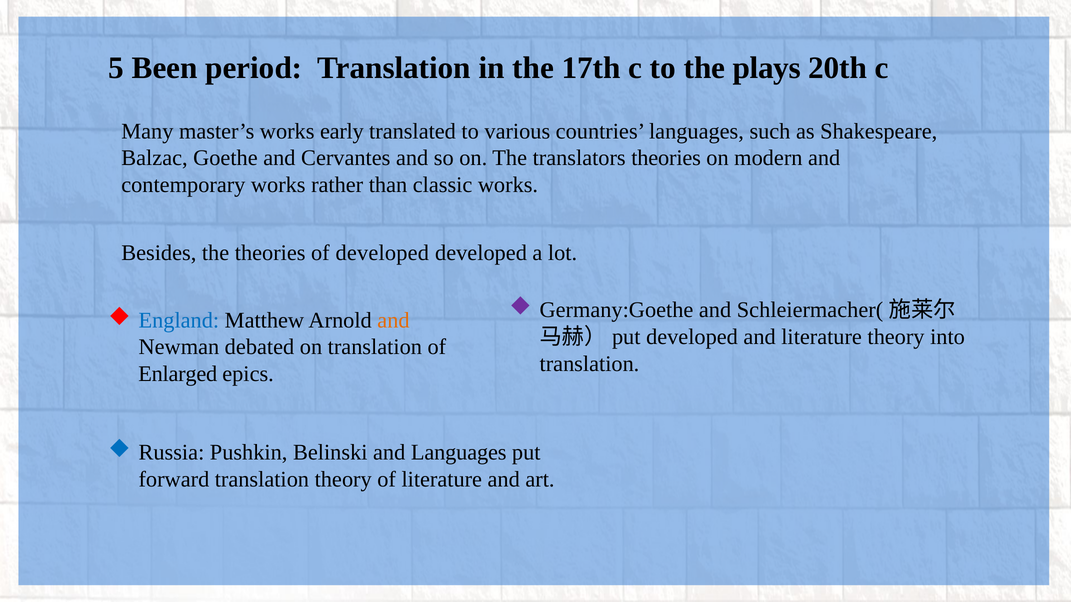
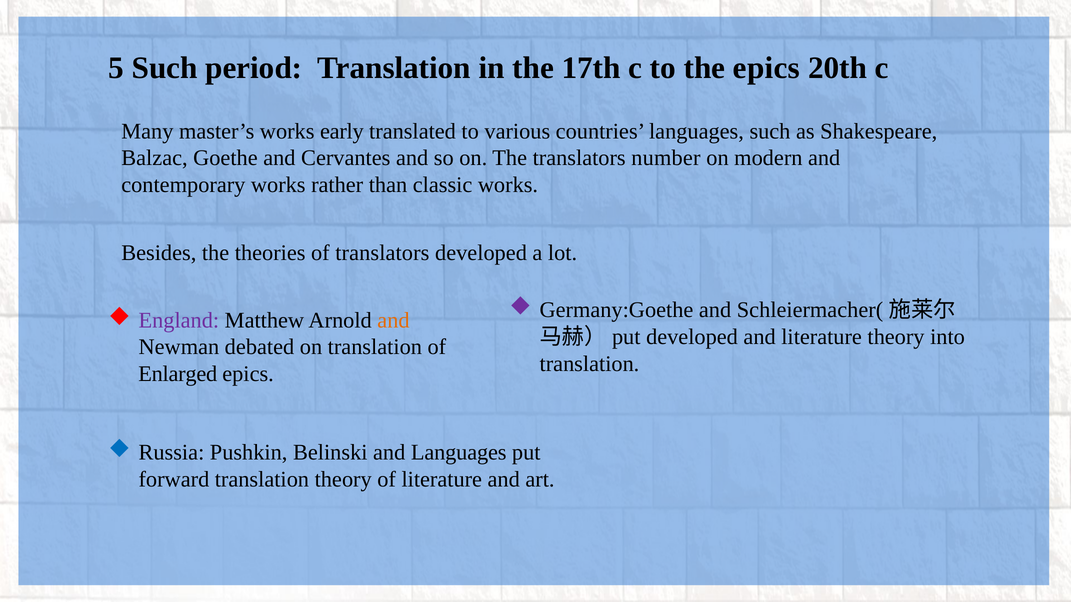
5 Been: Been -> Such
the plays: plays -> epics
translators theories: theories -> number
of developed: developed -> translators
England colour: blue -> purple
